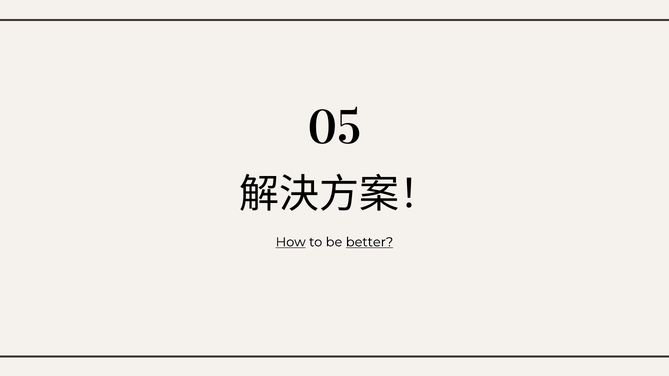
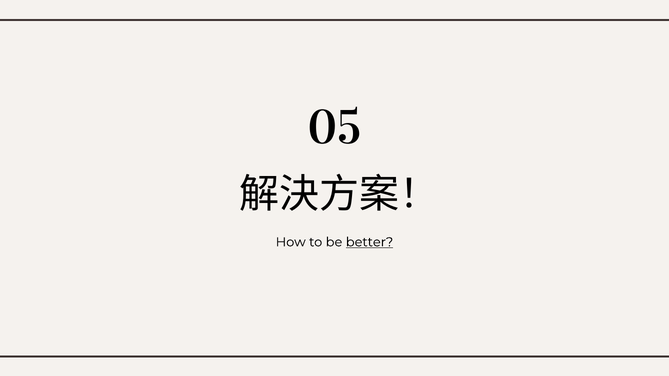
How underline: present -> none
